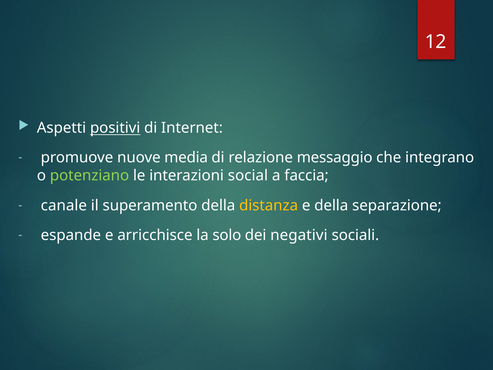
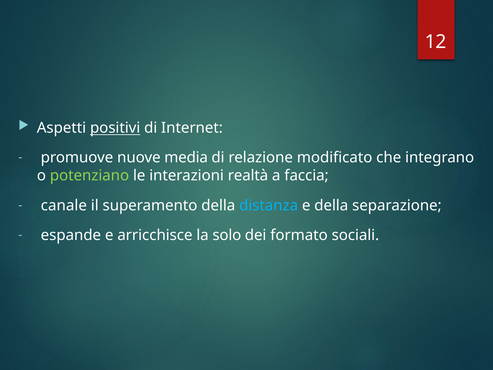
messaggio: messaggio -> modificato
social: social -> realtà
distanza colour: yellow -> light blue
negativi: negativi -> formato
